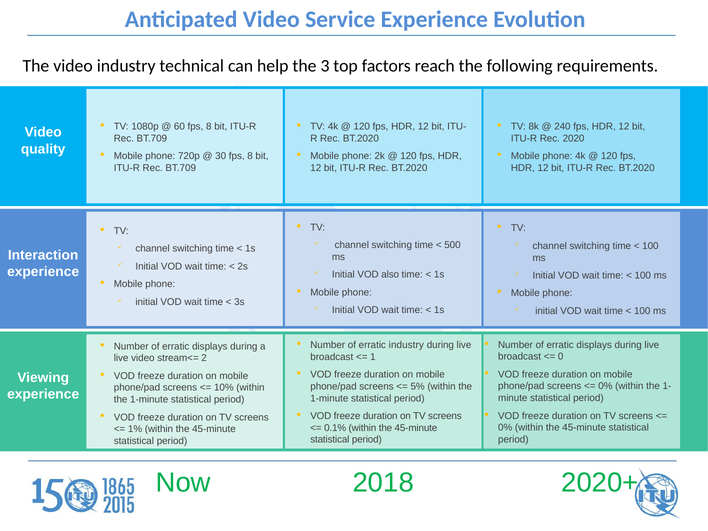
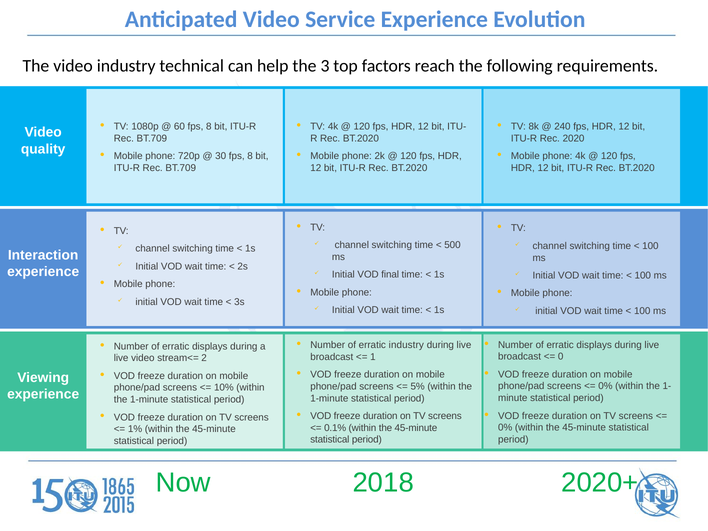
also: also -> final
